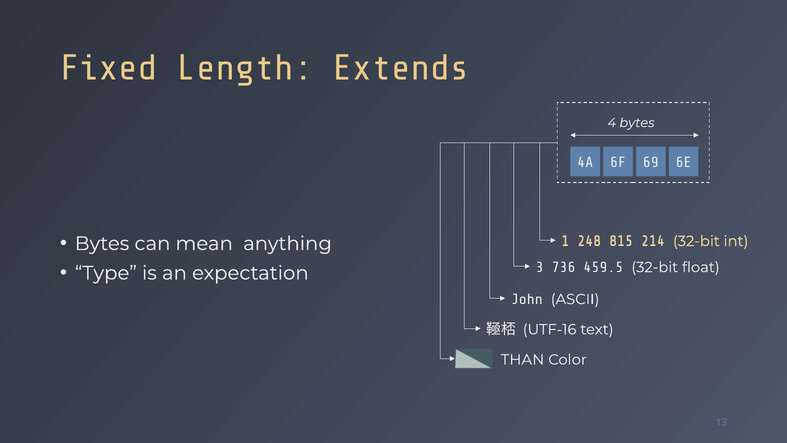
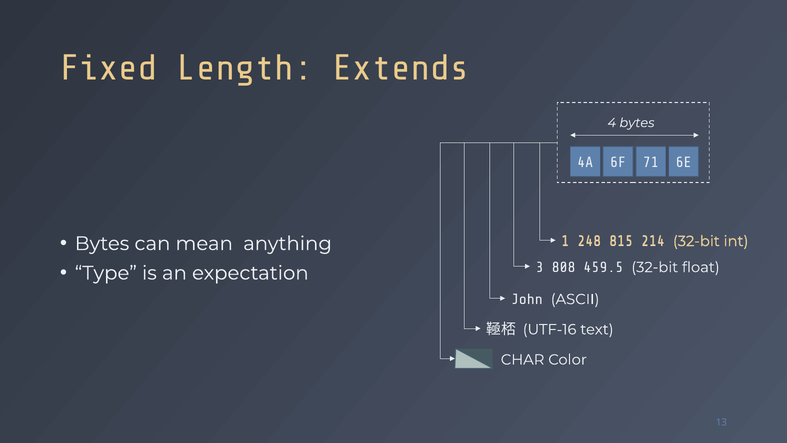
69: 69 -> 71
736: 736 -> 808
THAN: THAN -> CHAR
